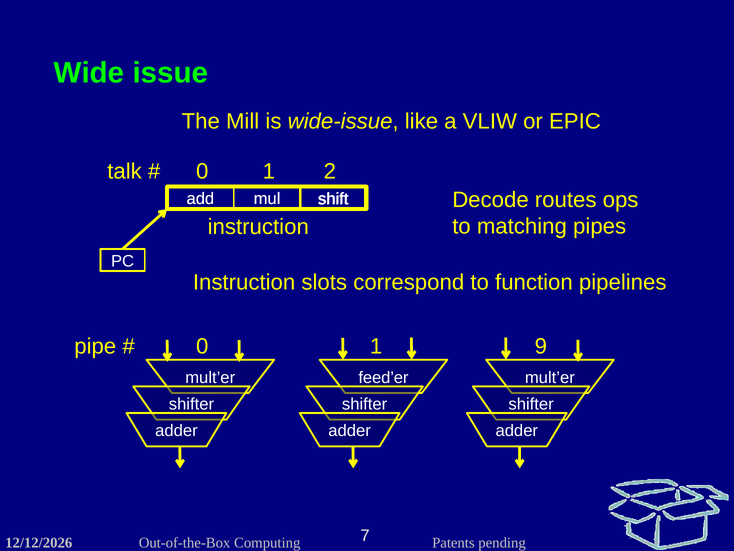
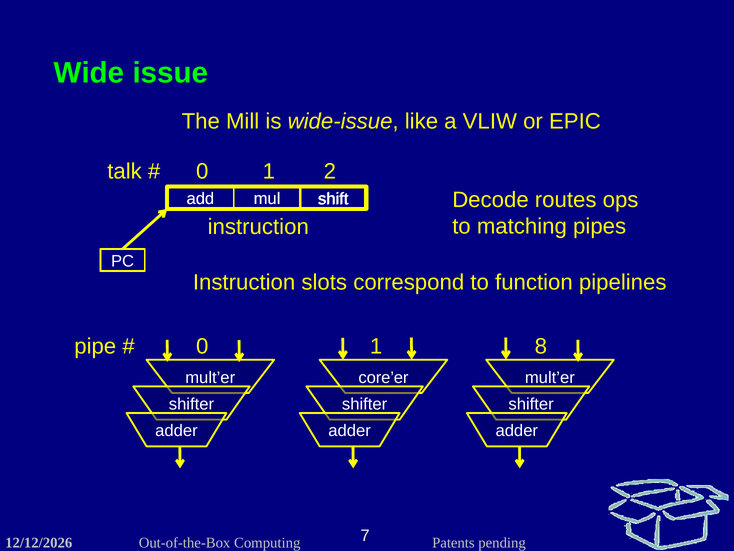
9: 9 -> 8
feed’er: feed’er -> core’er
